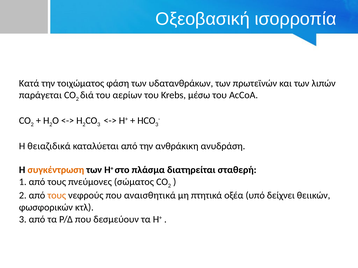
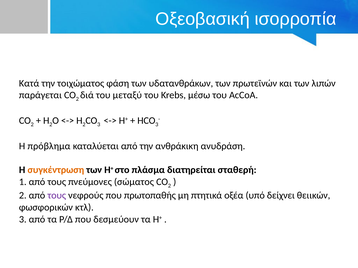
αερίων: αερίων -> μεταξύ
θειαζιδικά: θειαζιδικά -> πρόβλημα
τους at (57, 196) colour: orange -> purple
αναισθητικά: αναισθητικά -> πρωτοπαθής
